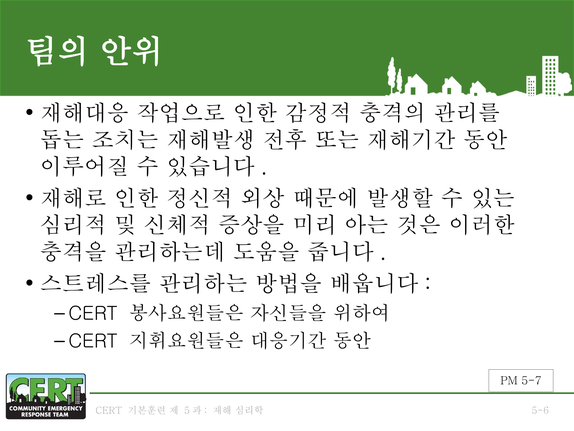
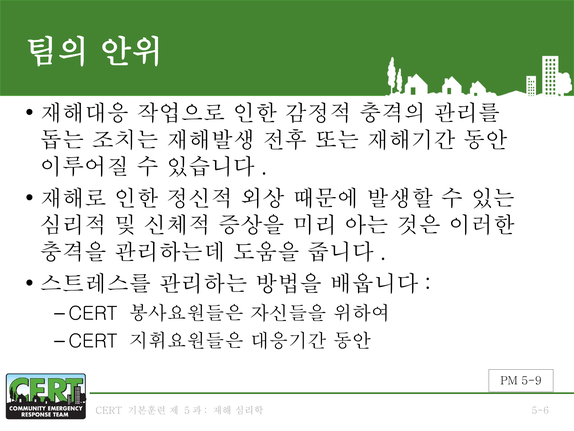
5-7: 5-7 -> 5-9
